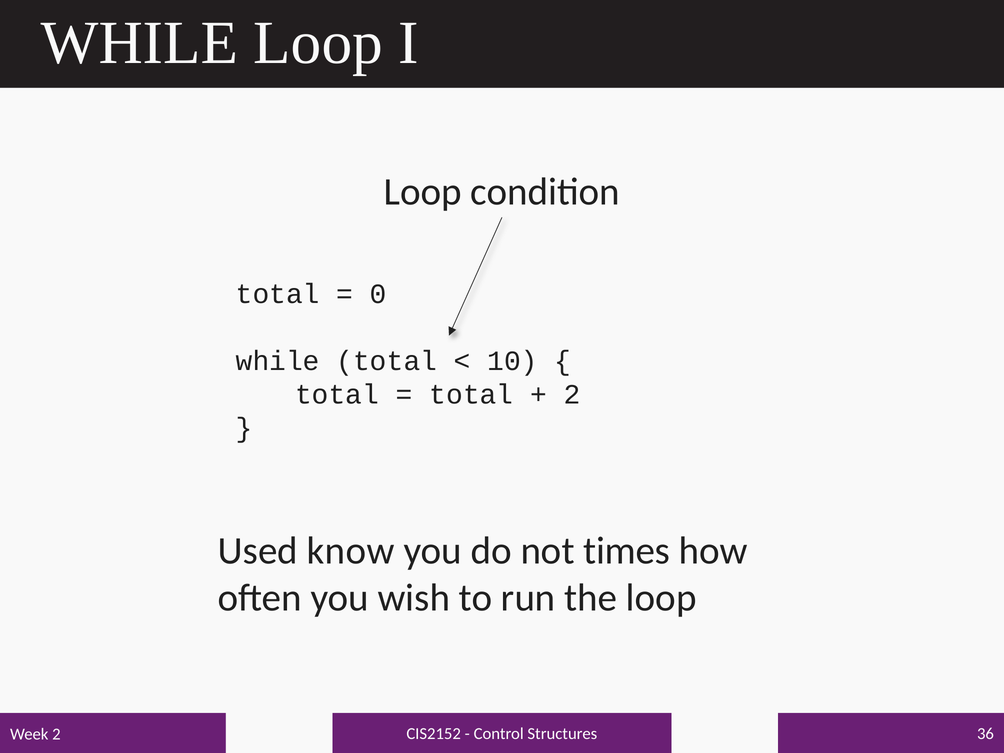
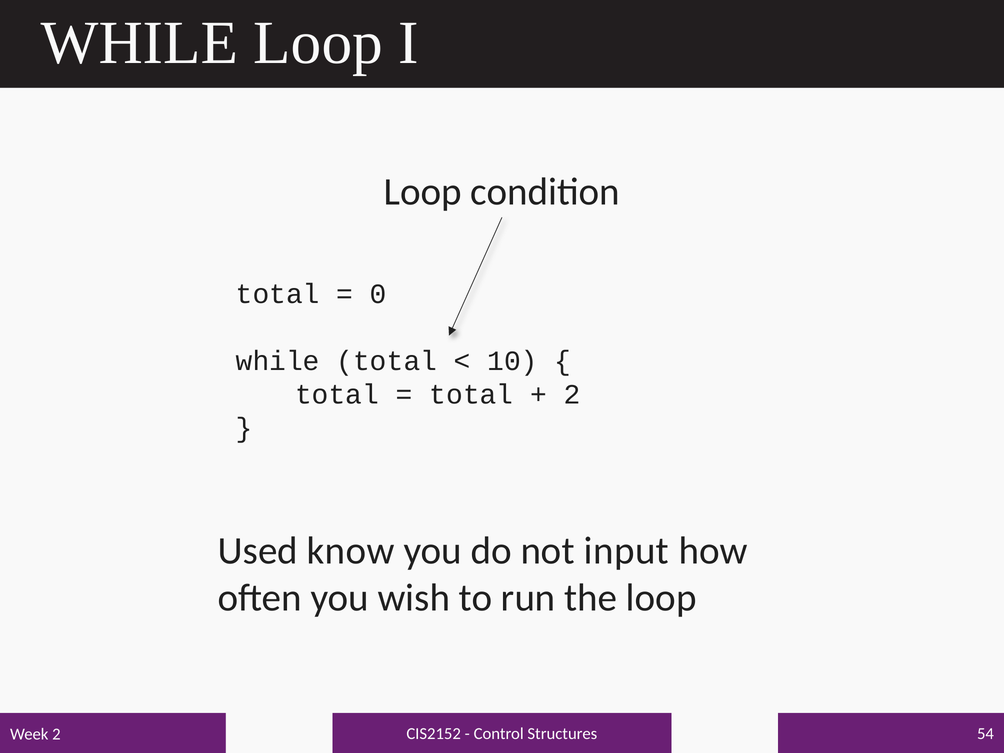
times: times -> input
36: 36 -> 54
